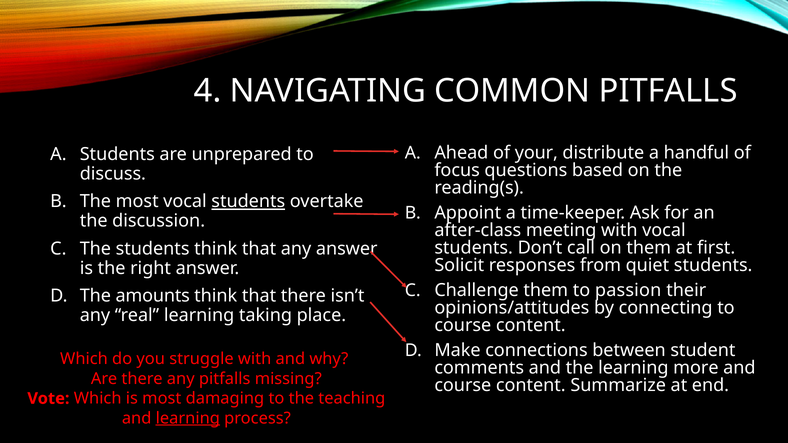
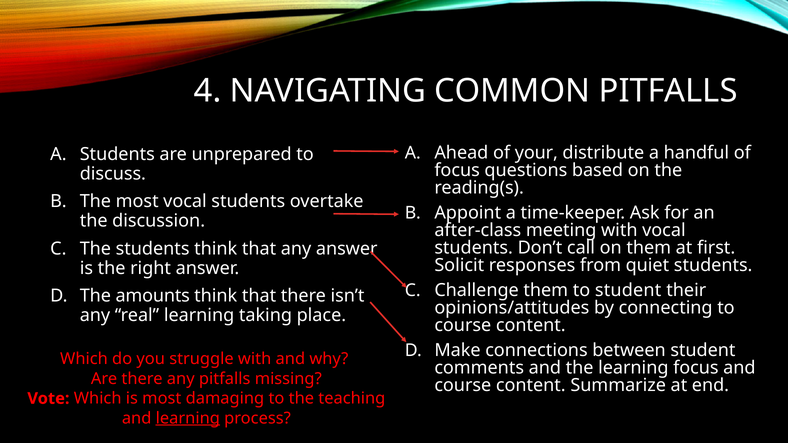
students at (248, 202) underline: present -> none
to passion: passion -> student
learning more: more -> focus
